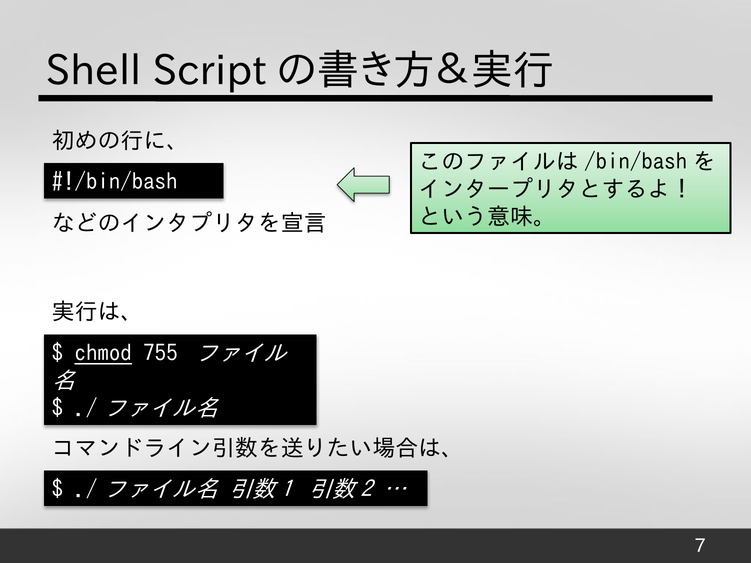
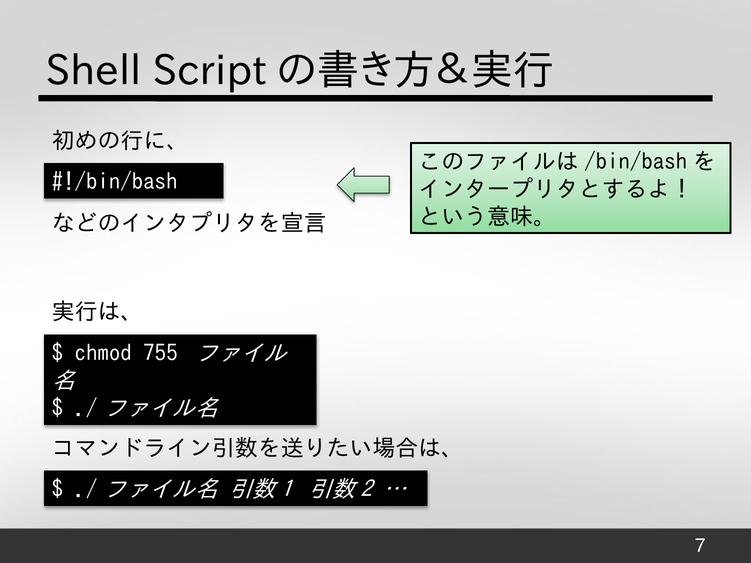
chmod underline: present -> none
